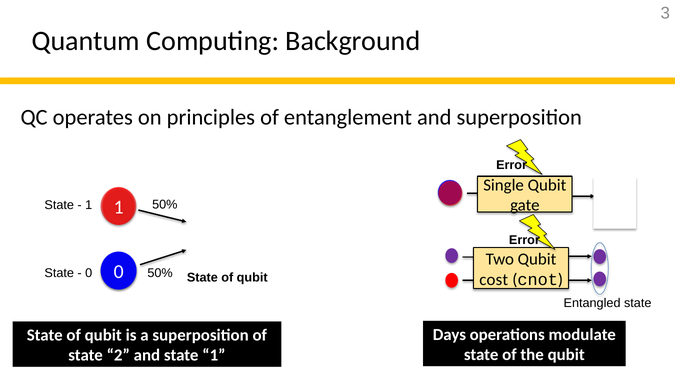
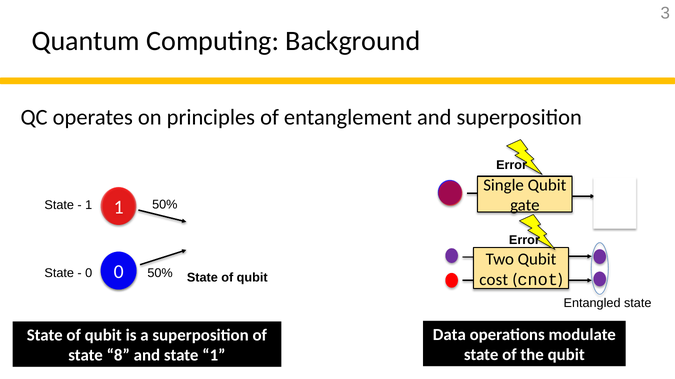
Days: Days -> Data
2: 2 -> 8
